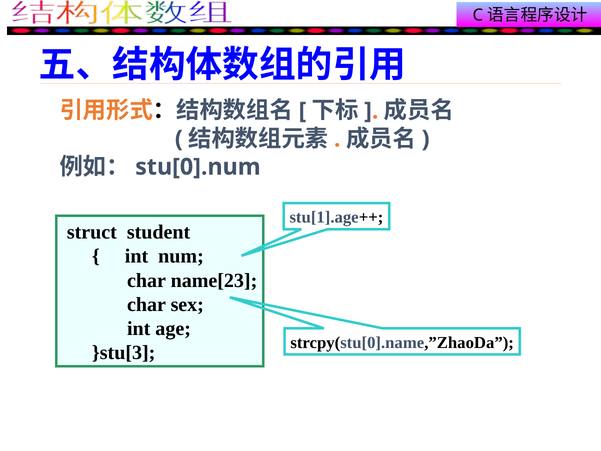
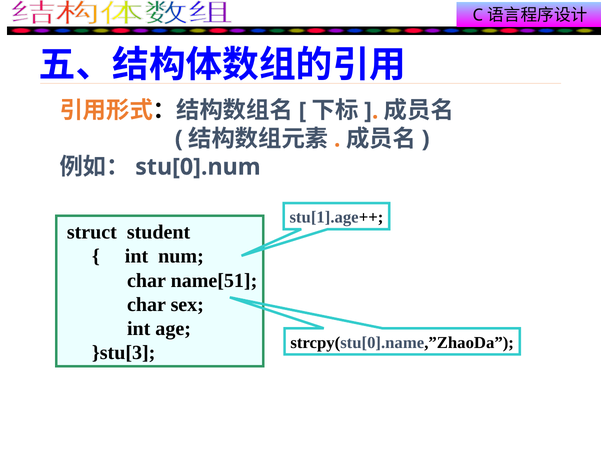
name[23: name[23 -> name[51
